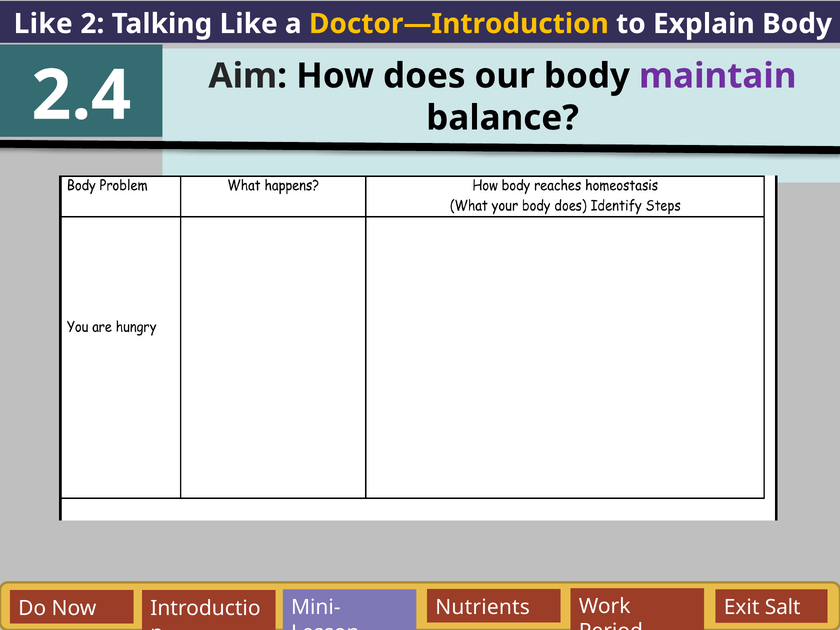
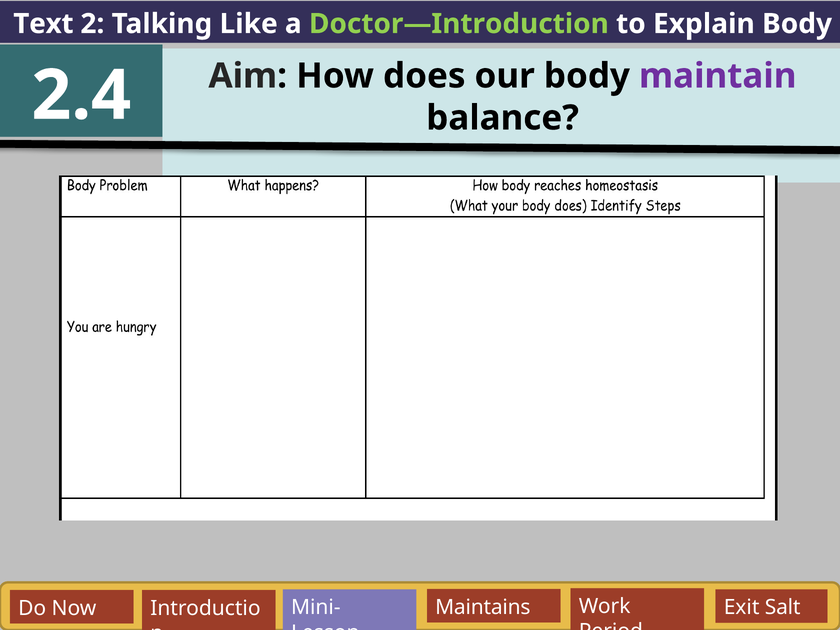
Like at (43, 24): Like -> Text
Doctor—Introduction colour: yellow -> light green
Nutrients: Nutrients -> Maintains
